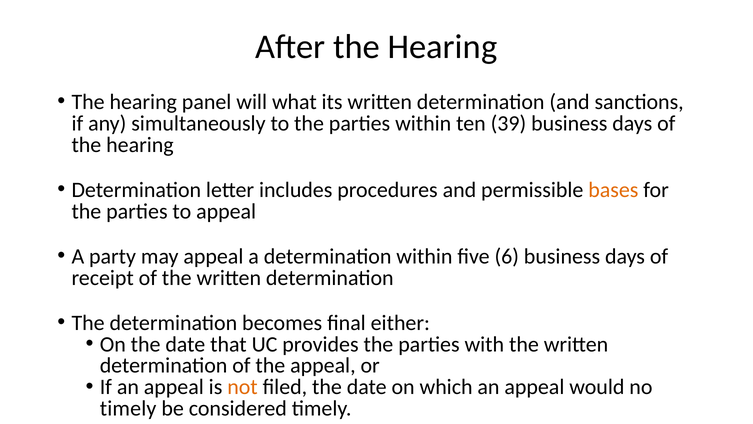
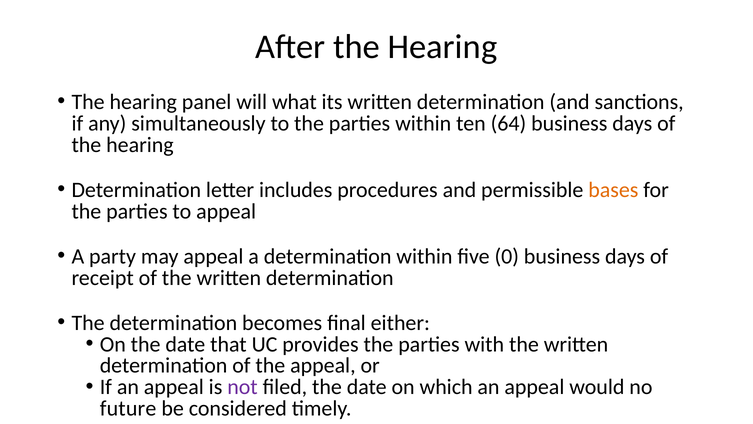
39: 39 -> 64
6: 6 -> 0
not colour: orange -> purple
timely at (128, 408): timely -> future
